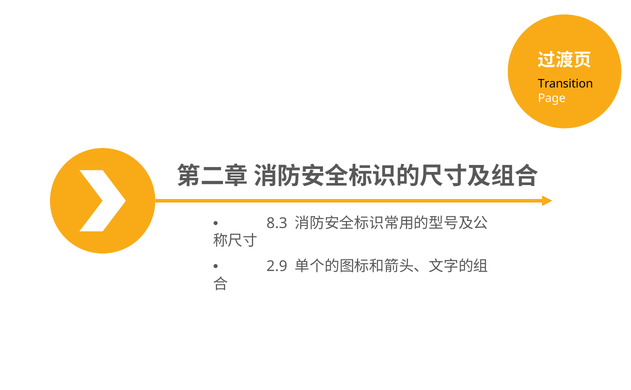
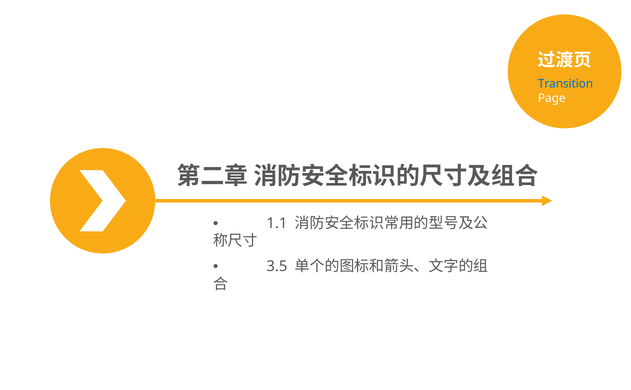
Transition colour: black -> blue
8.3: 8.3 -> 1.1
2.9: 2.9 -> 3.5
